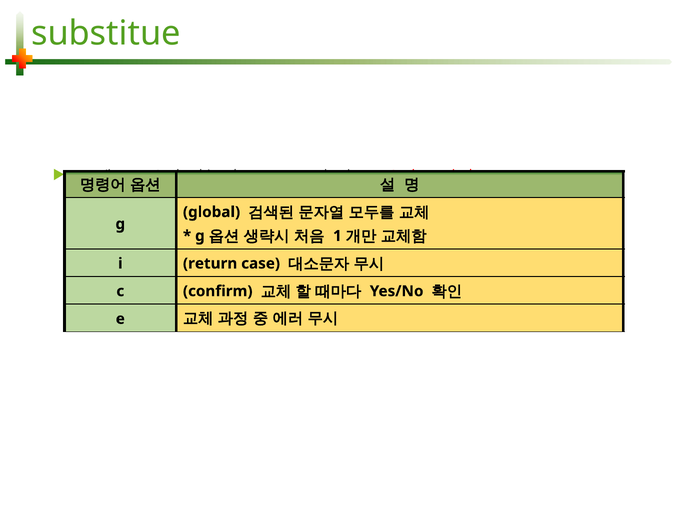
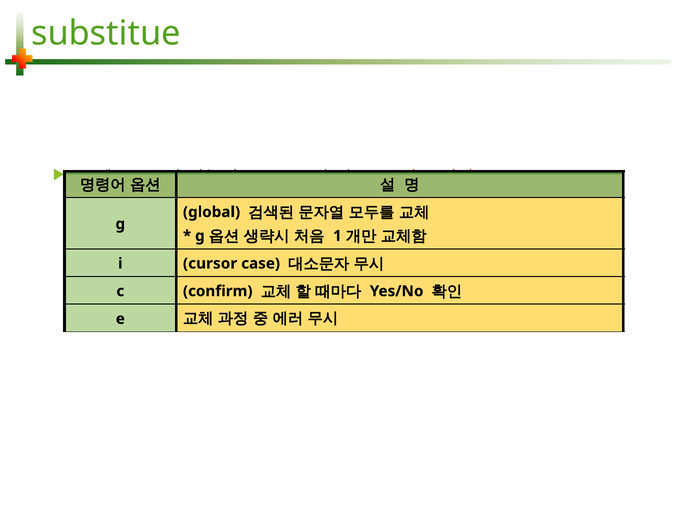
return: return -> cursor
